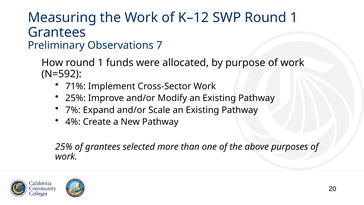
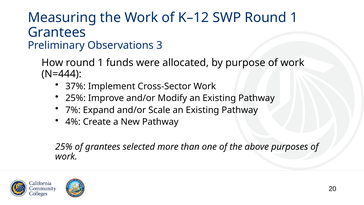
7: 7 -> 3
N=592: N=592 -> N=444
71%: 71% -> 37%
